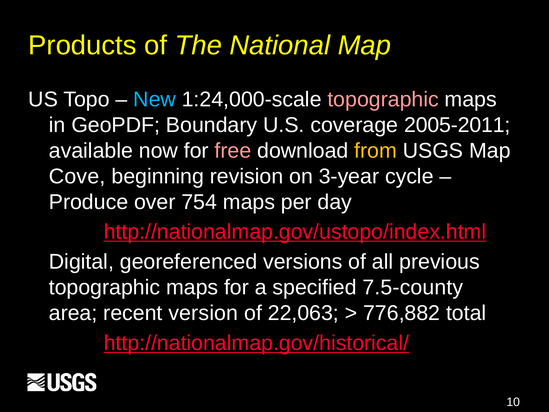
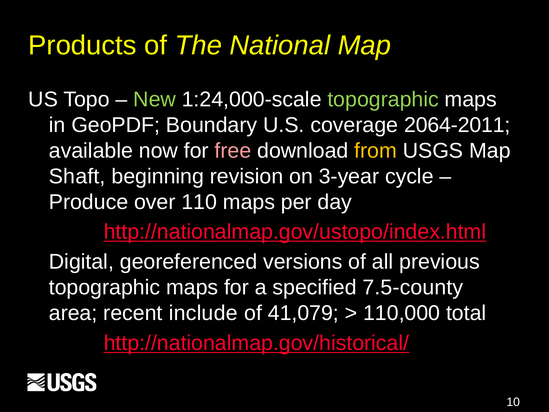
New colour: light blue -> light green
topographic at (383, 99) colour: pink -> light green
2005-2011: 2005-2011 -> 2064-2011
Cove: Cove -> Shaft
754: 754 -> 110
version: version -> include
22,063: 22,063 -> 41,079
776,882: 776,882 -> 110,000
